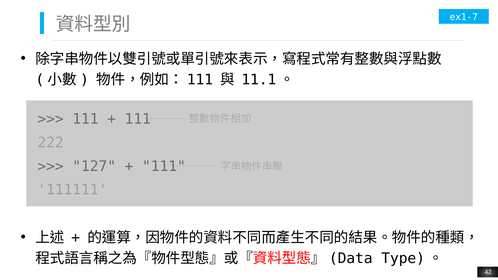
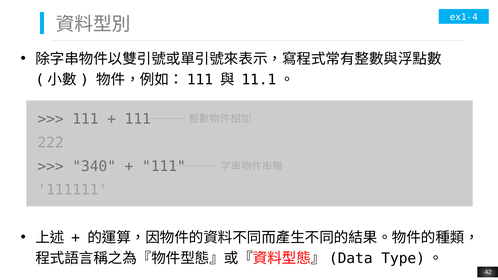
ex1-7: ex1-7 -> ex1-4
127: 127 -> 340
